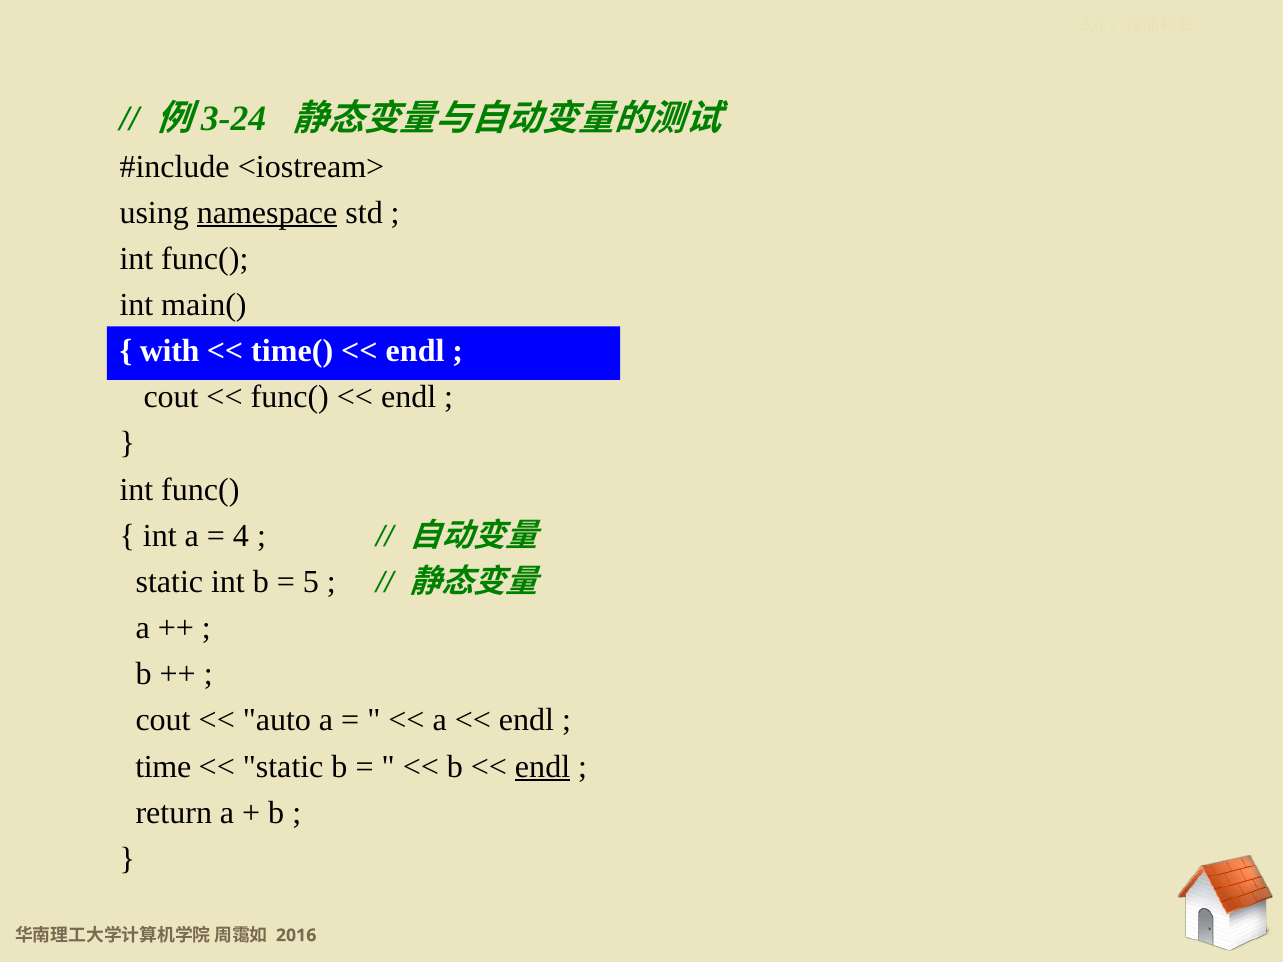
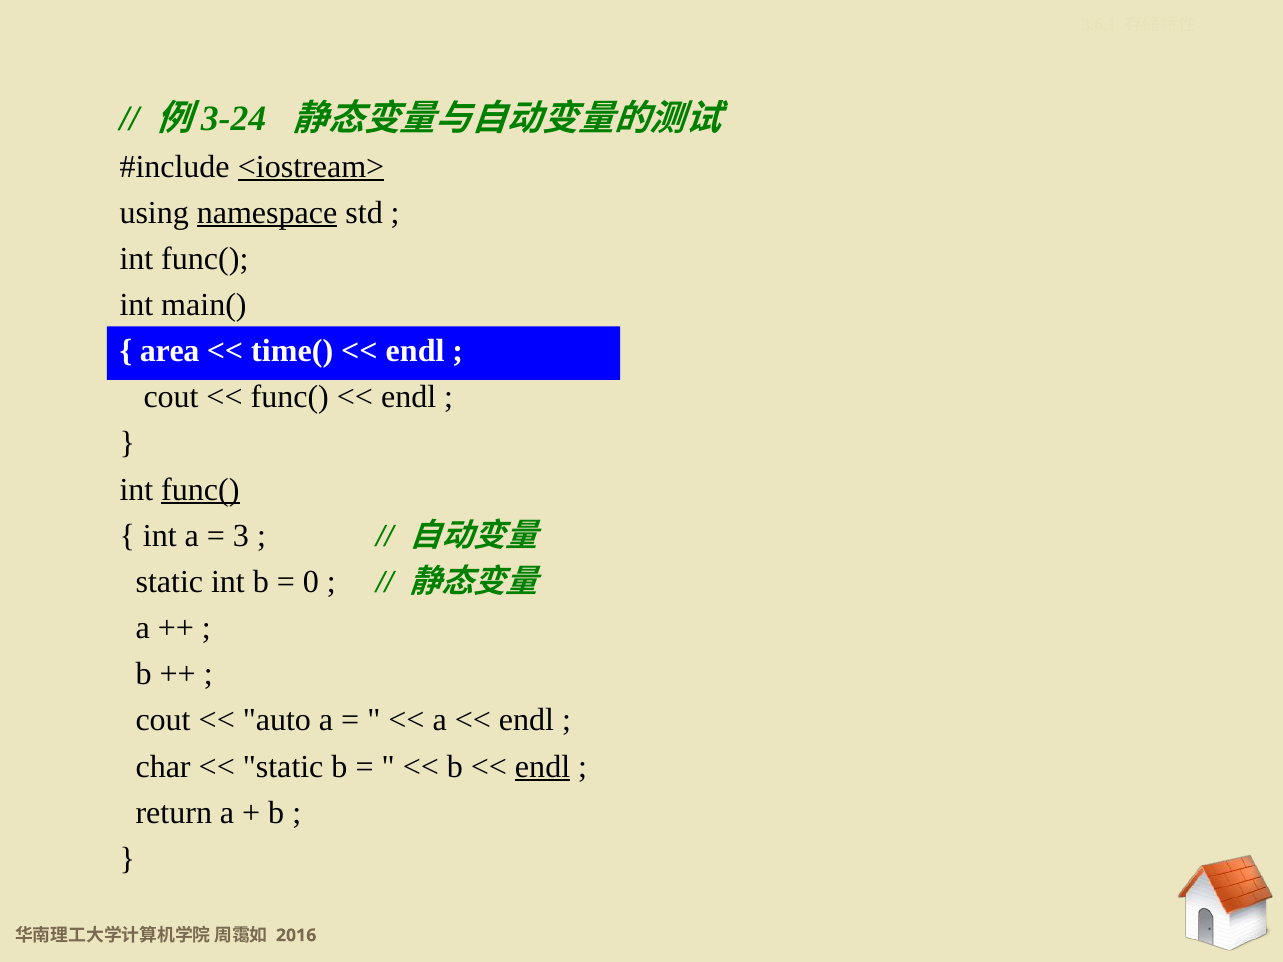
<iostream> underline: none -> present
with: with -> area
func( at (200, 490) underline: none -> present
4: 4 -> 3
5: 5 -> 0
time: time -> char
